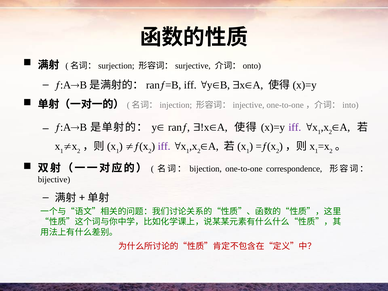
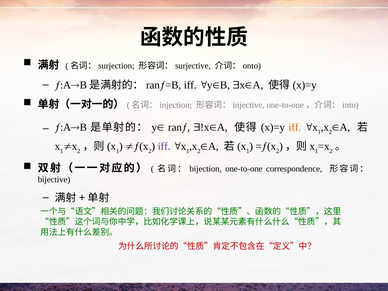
iff at (295, 127) colour: purple -> orange
